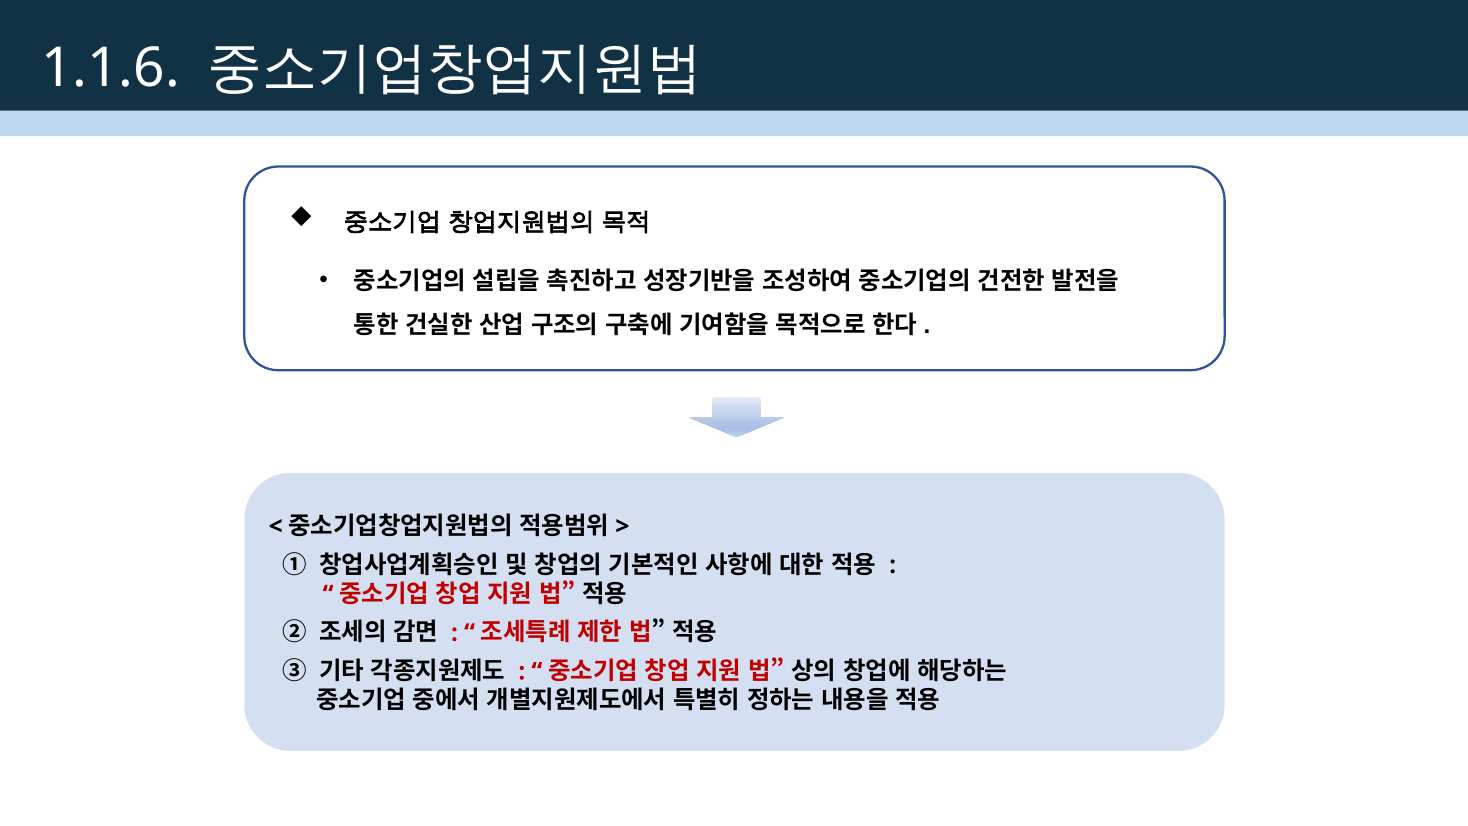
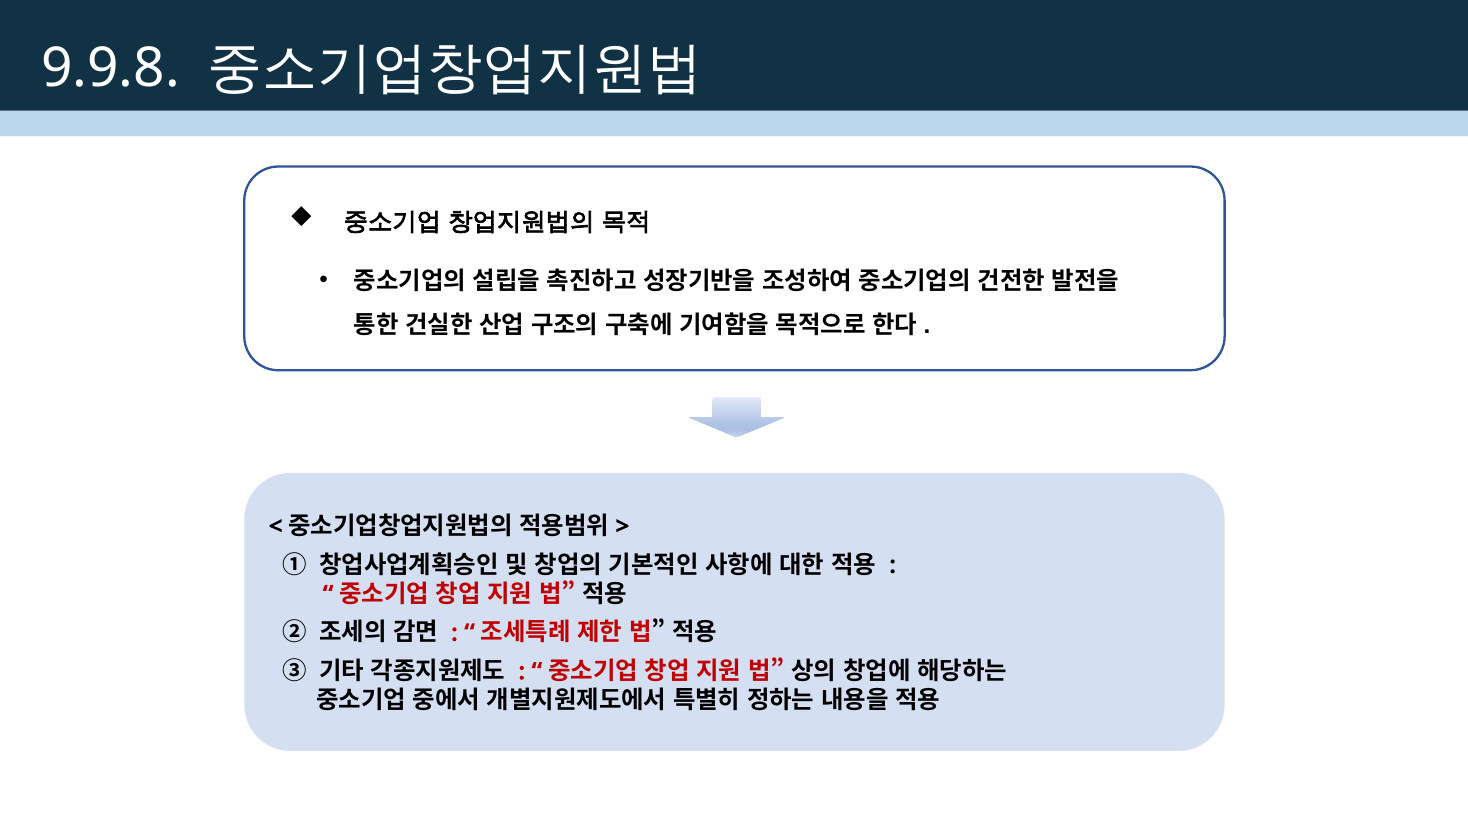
1.1.6: 1.1.6 -> 9.9.8
